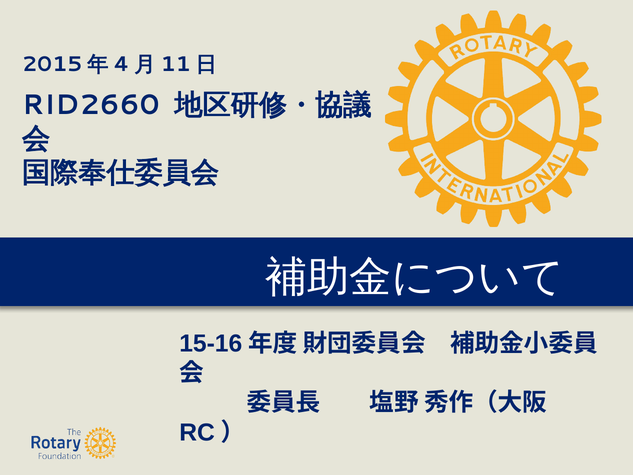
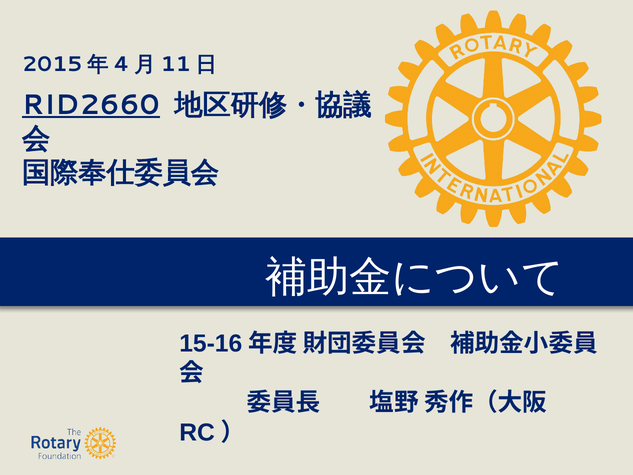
RID2660 underline: none -> present
